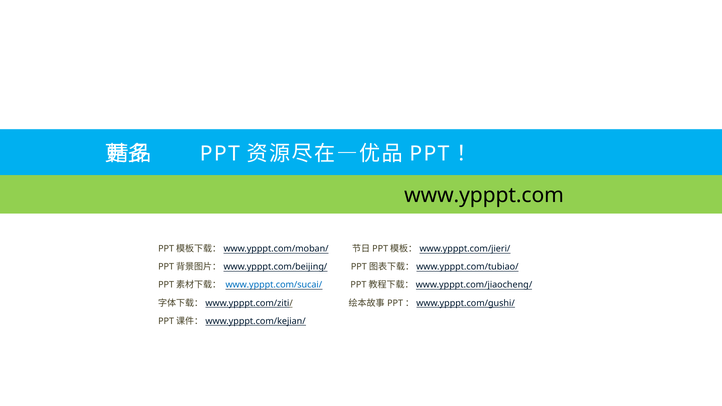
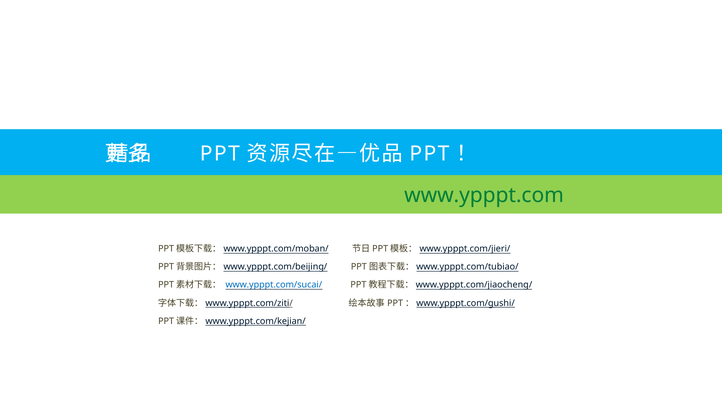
www.ypppt.com colour: black -> green
